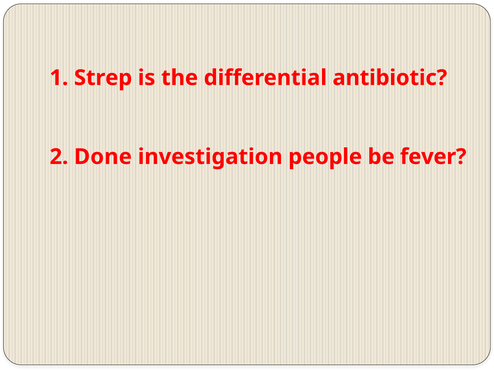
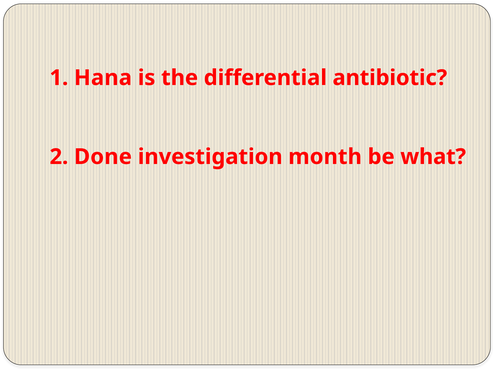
Strep: Strep -> Hana
people: people -> month
fever: fever -> what
